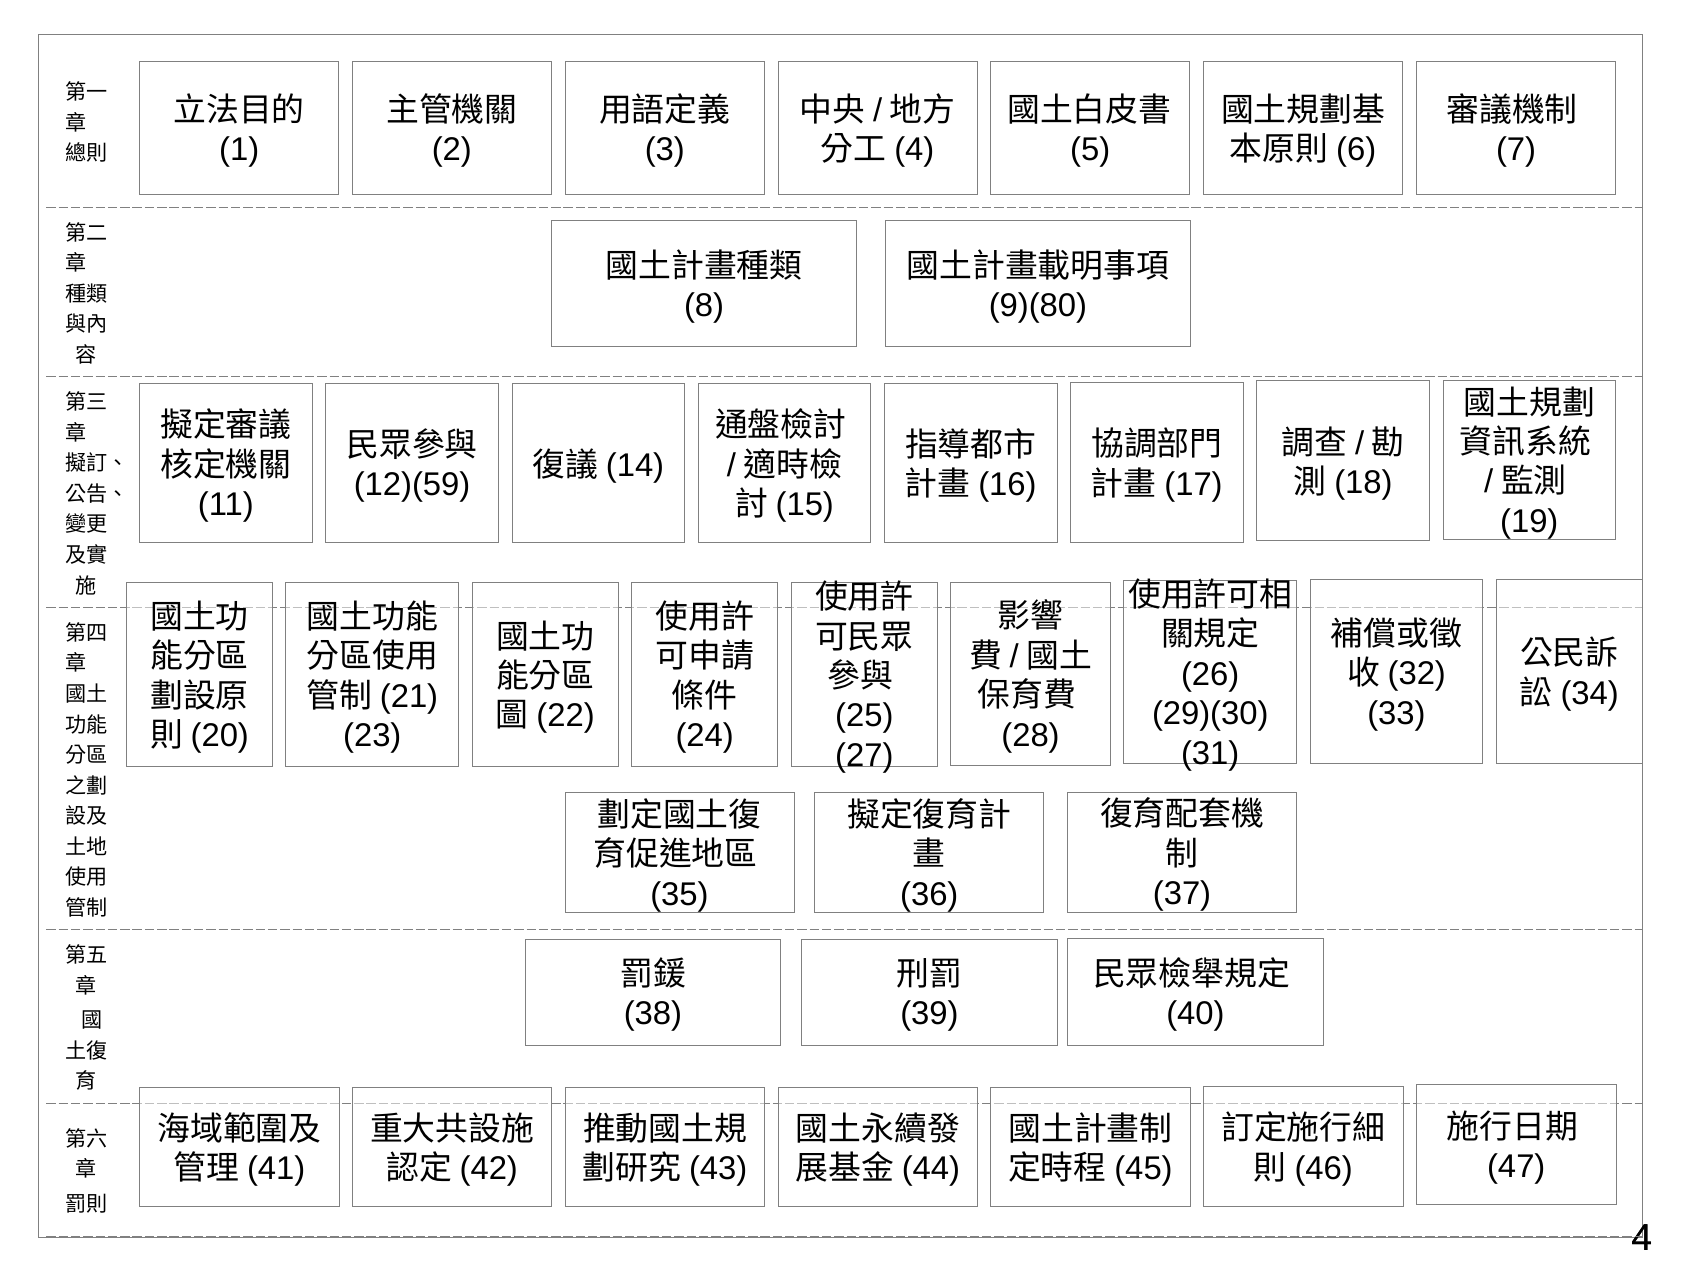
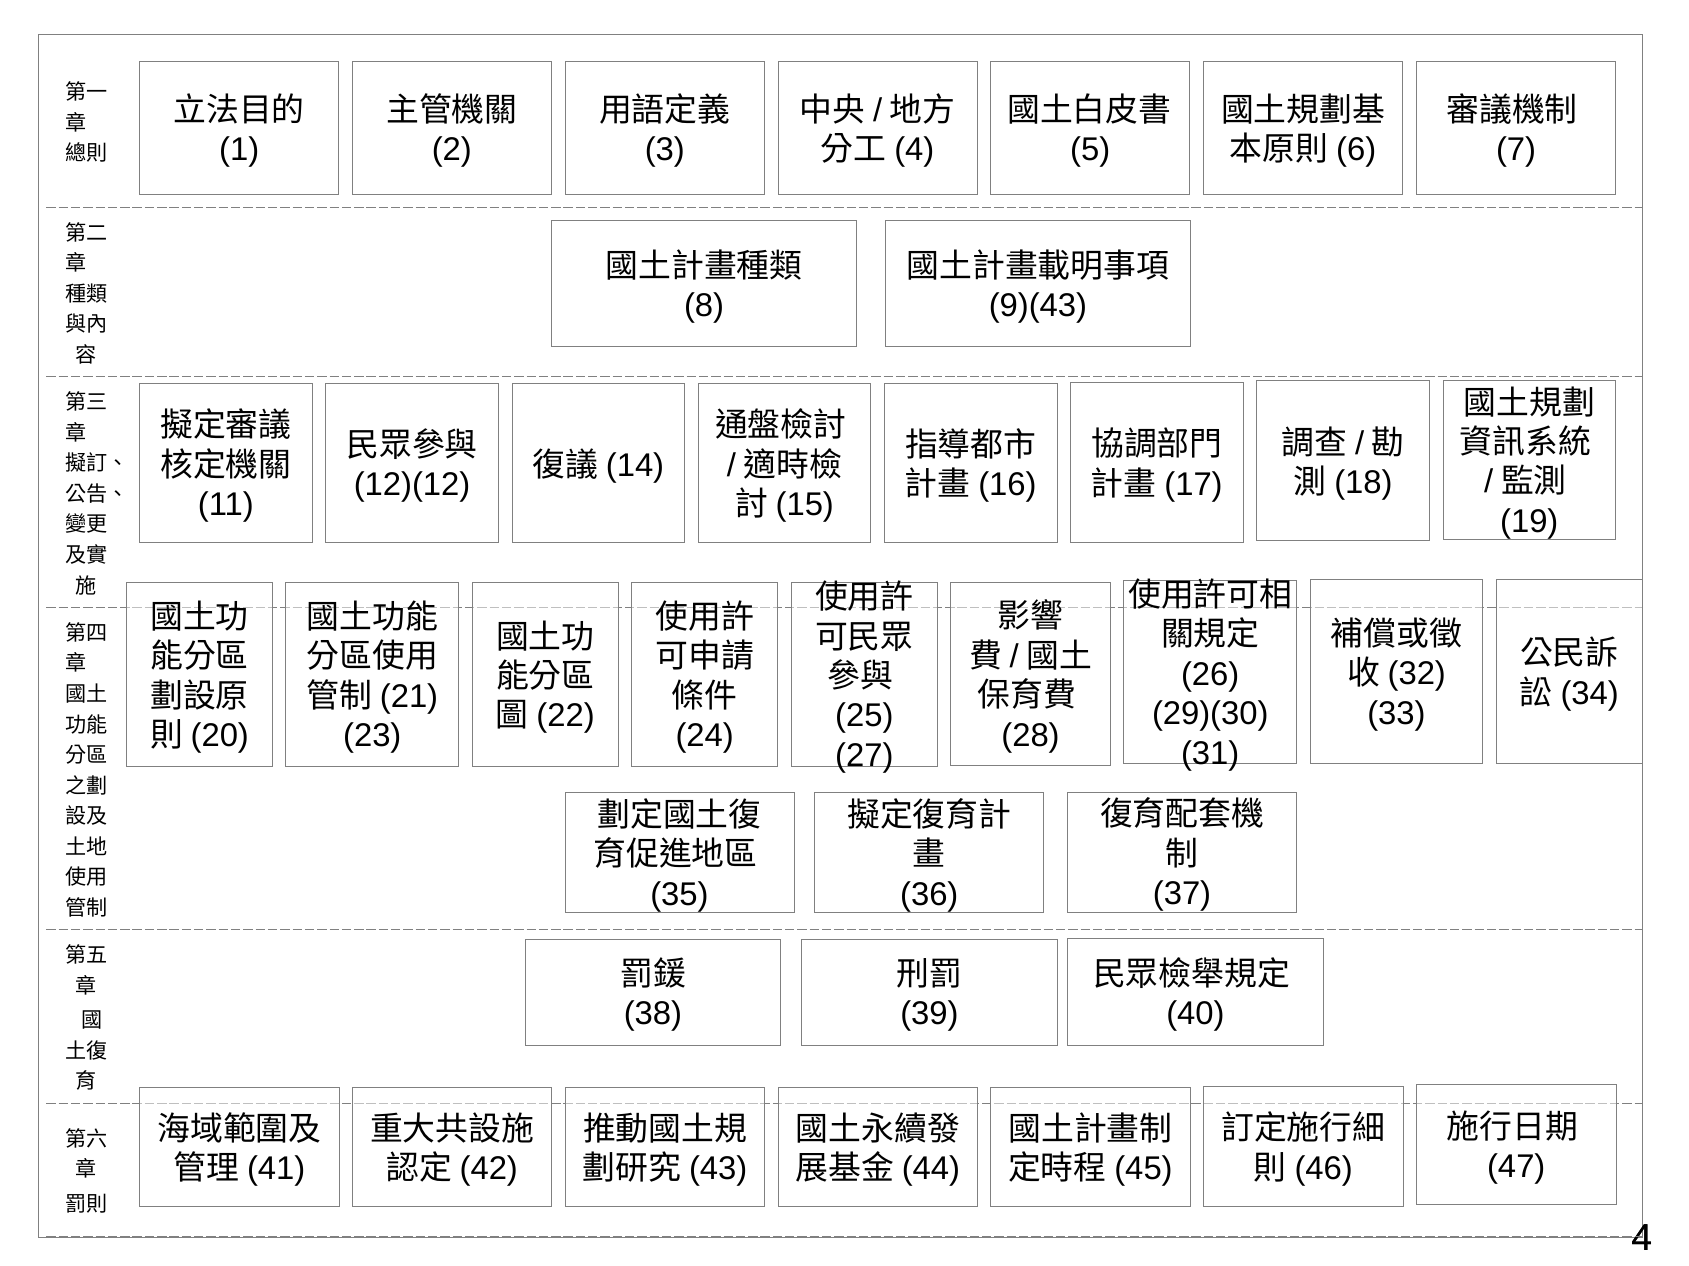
9)(80: 9)(80 -> 9)(43
12)(59: 12)(59 -> 12)(12
